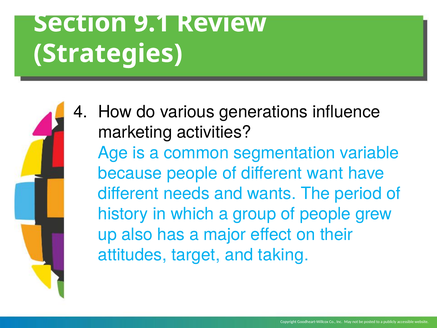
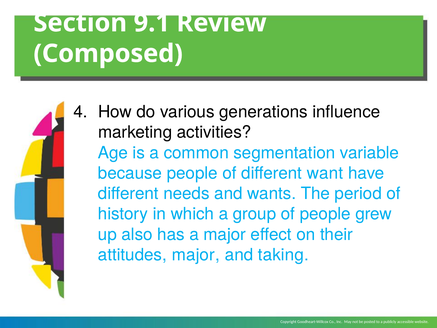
Strategies: Strategies -> Composed
attitudes target: target -> major
